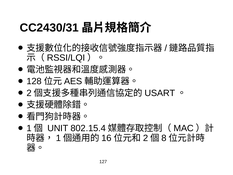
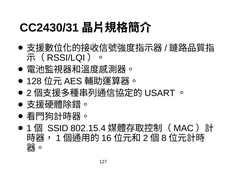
UNIT: UNIT -> SSID
